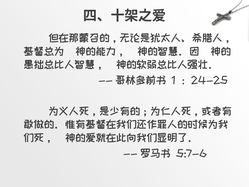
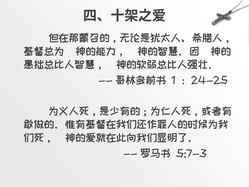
5:7-6: 5:7-6 -> 5:7-3
